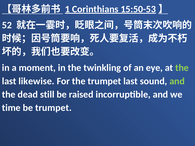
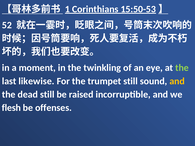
trumpet last: last -> still
and at (177, 81) colour: light green -> yellow
time: time -> flesh
be trumpet: trumpet -> offenses
